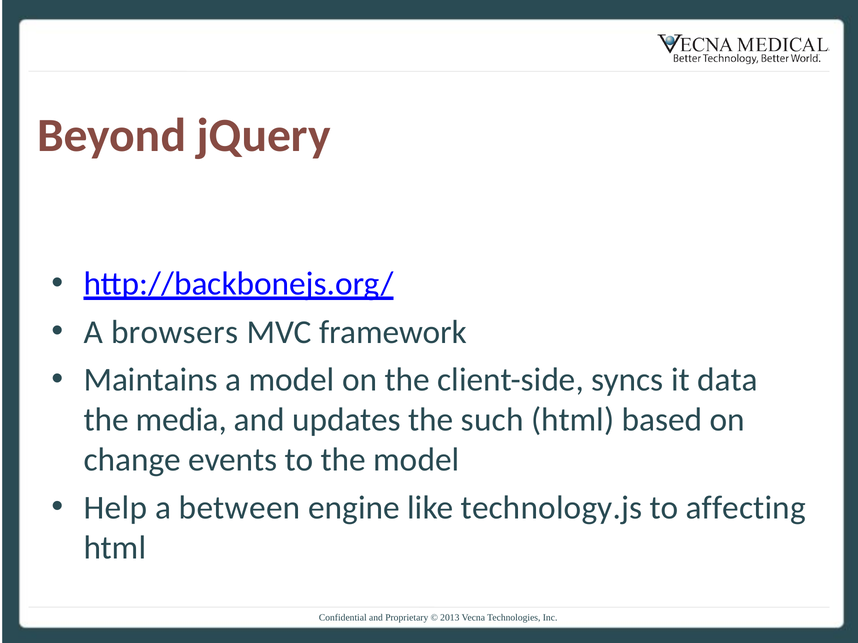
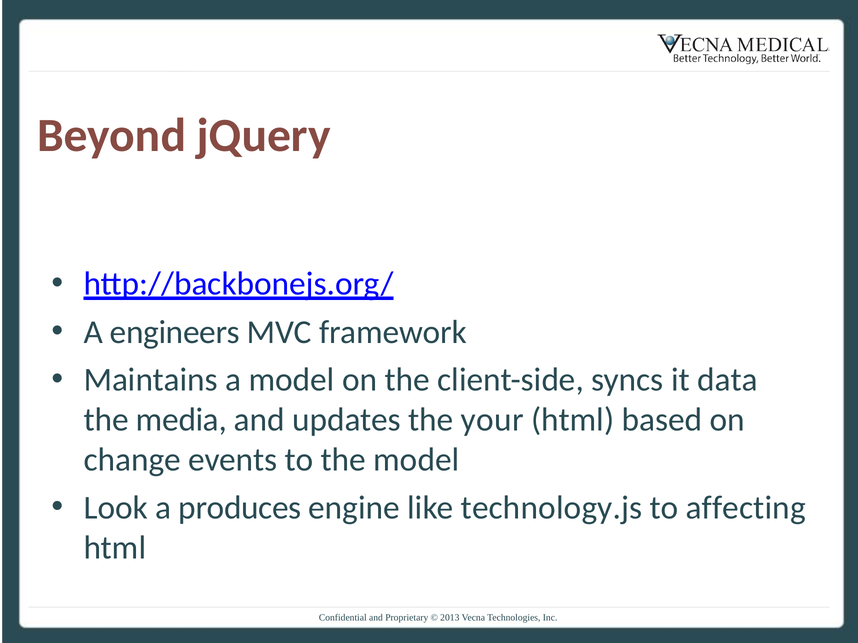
browsers: browsers -> engineers
such: such -> your
Help: Help -> Look
between: between -> produces
